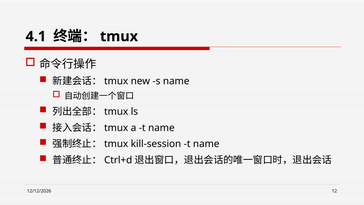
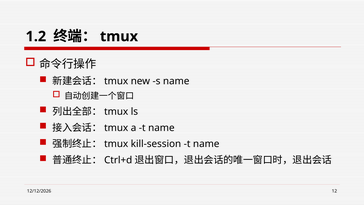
4.1: 4.1 -> 1.2
